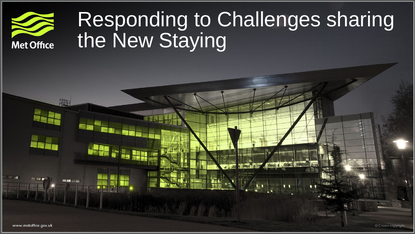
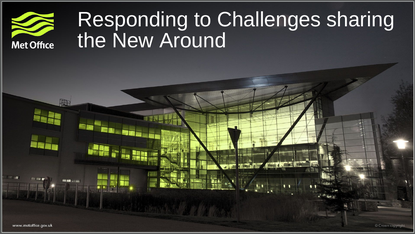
Staying: Staying -> Around
